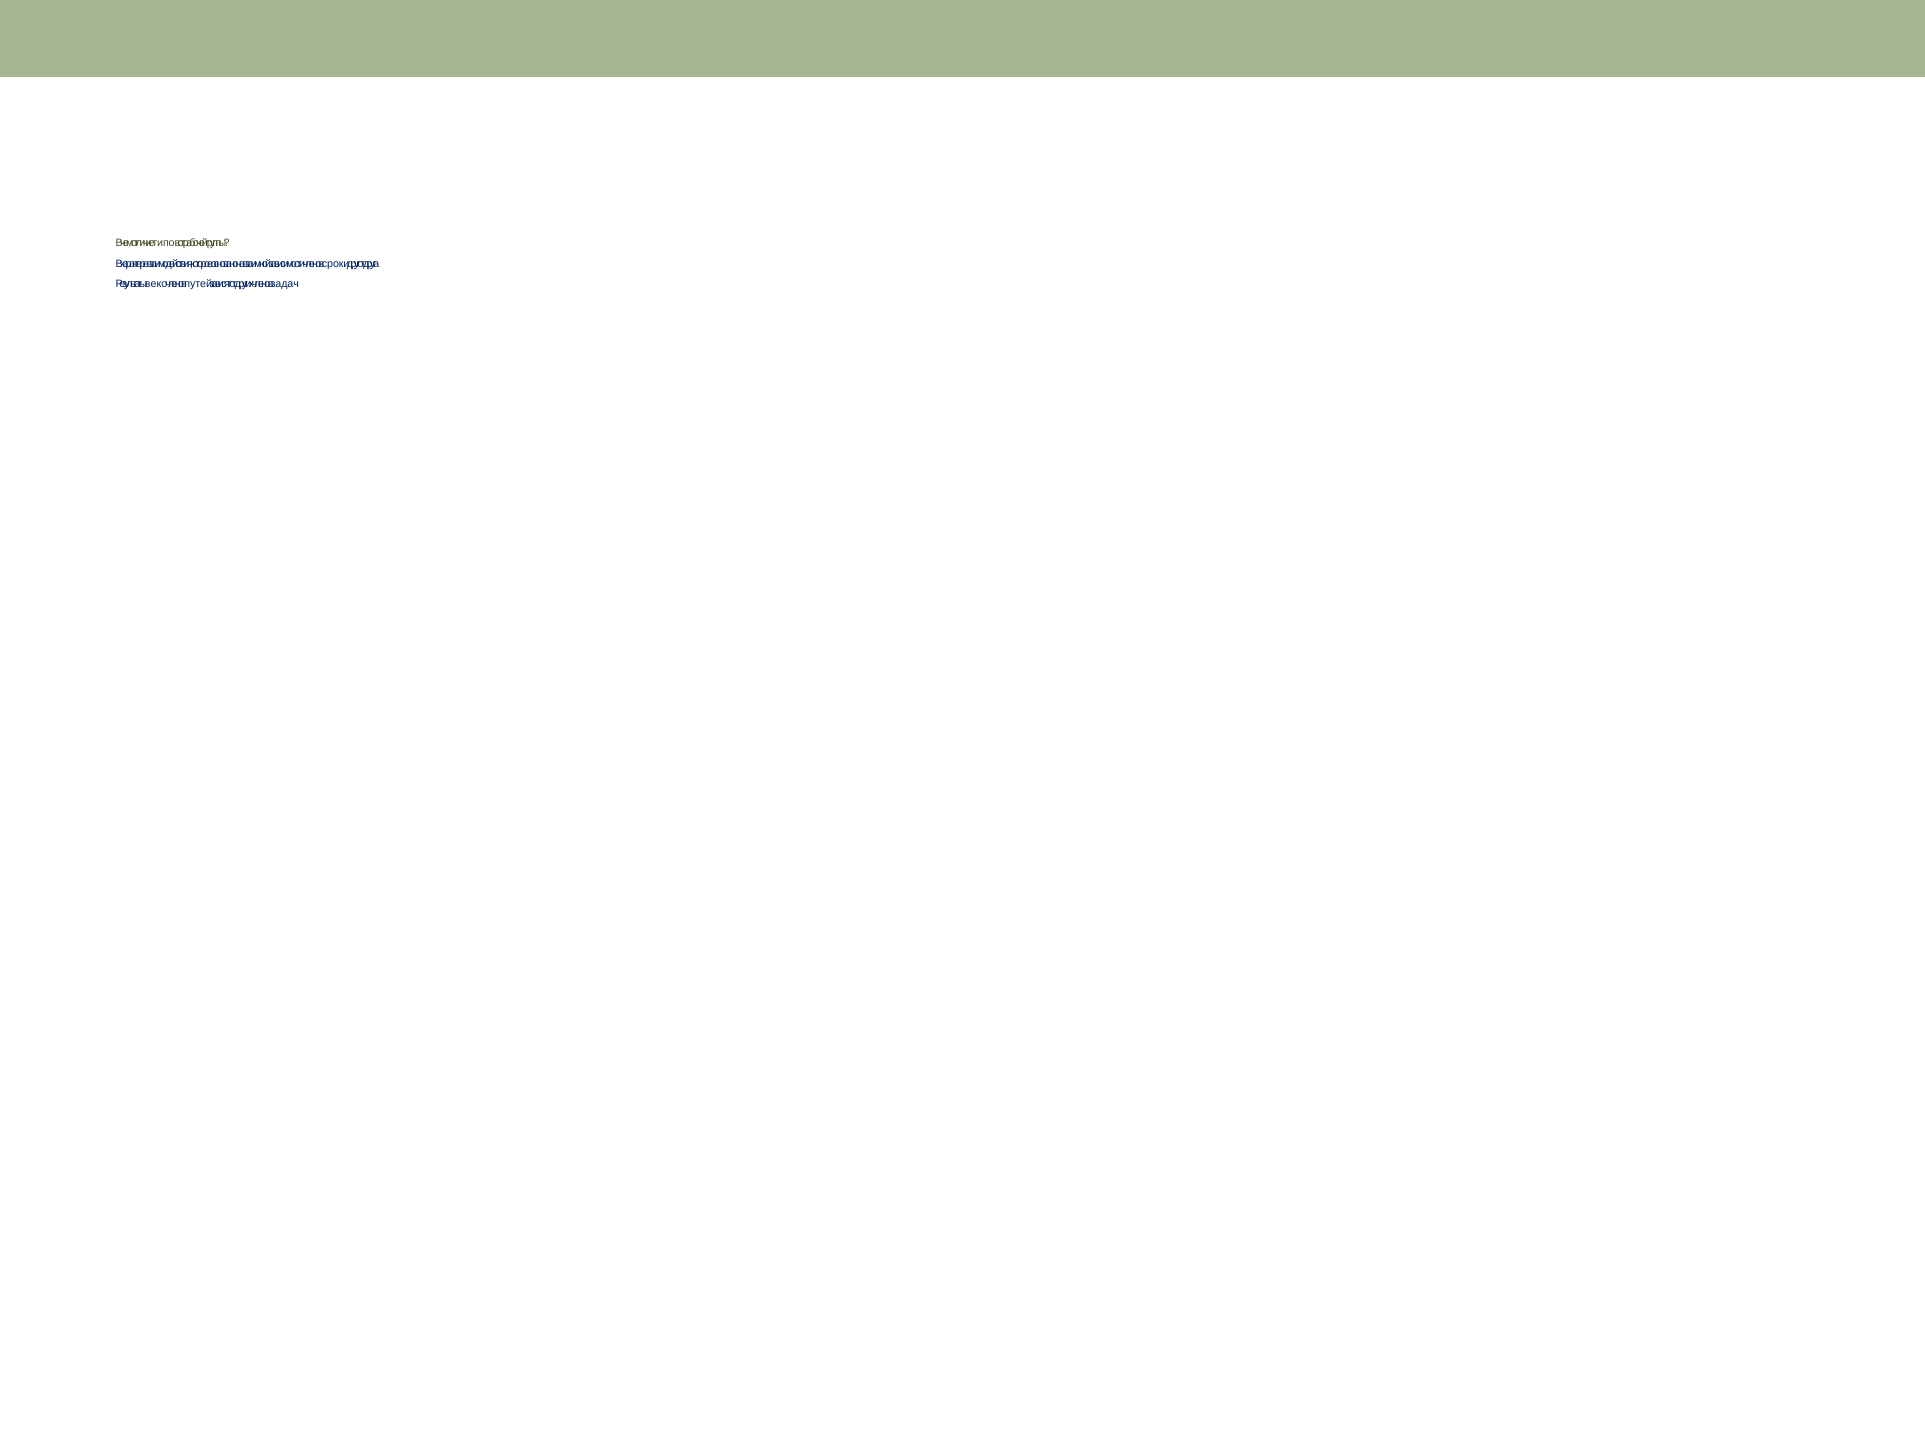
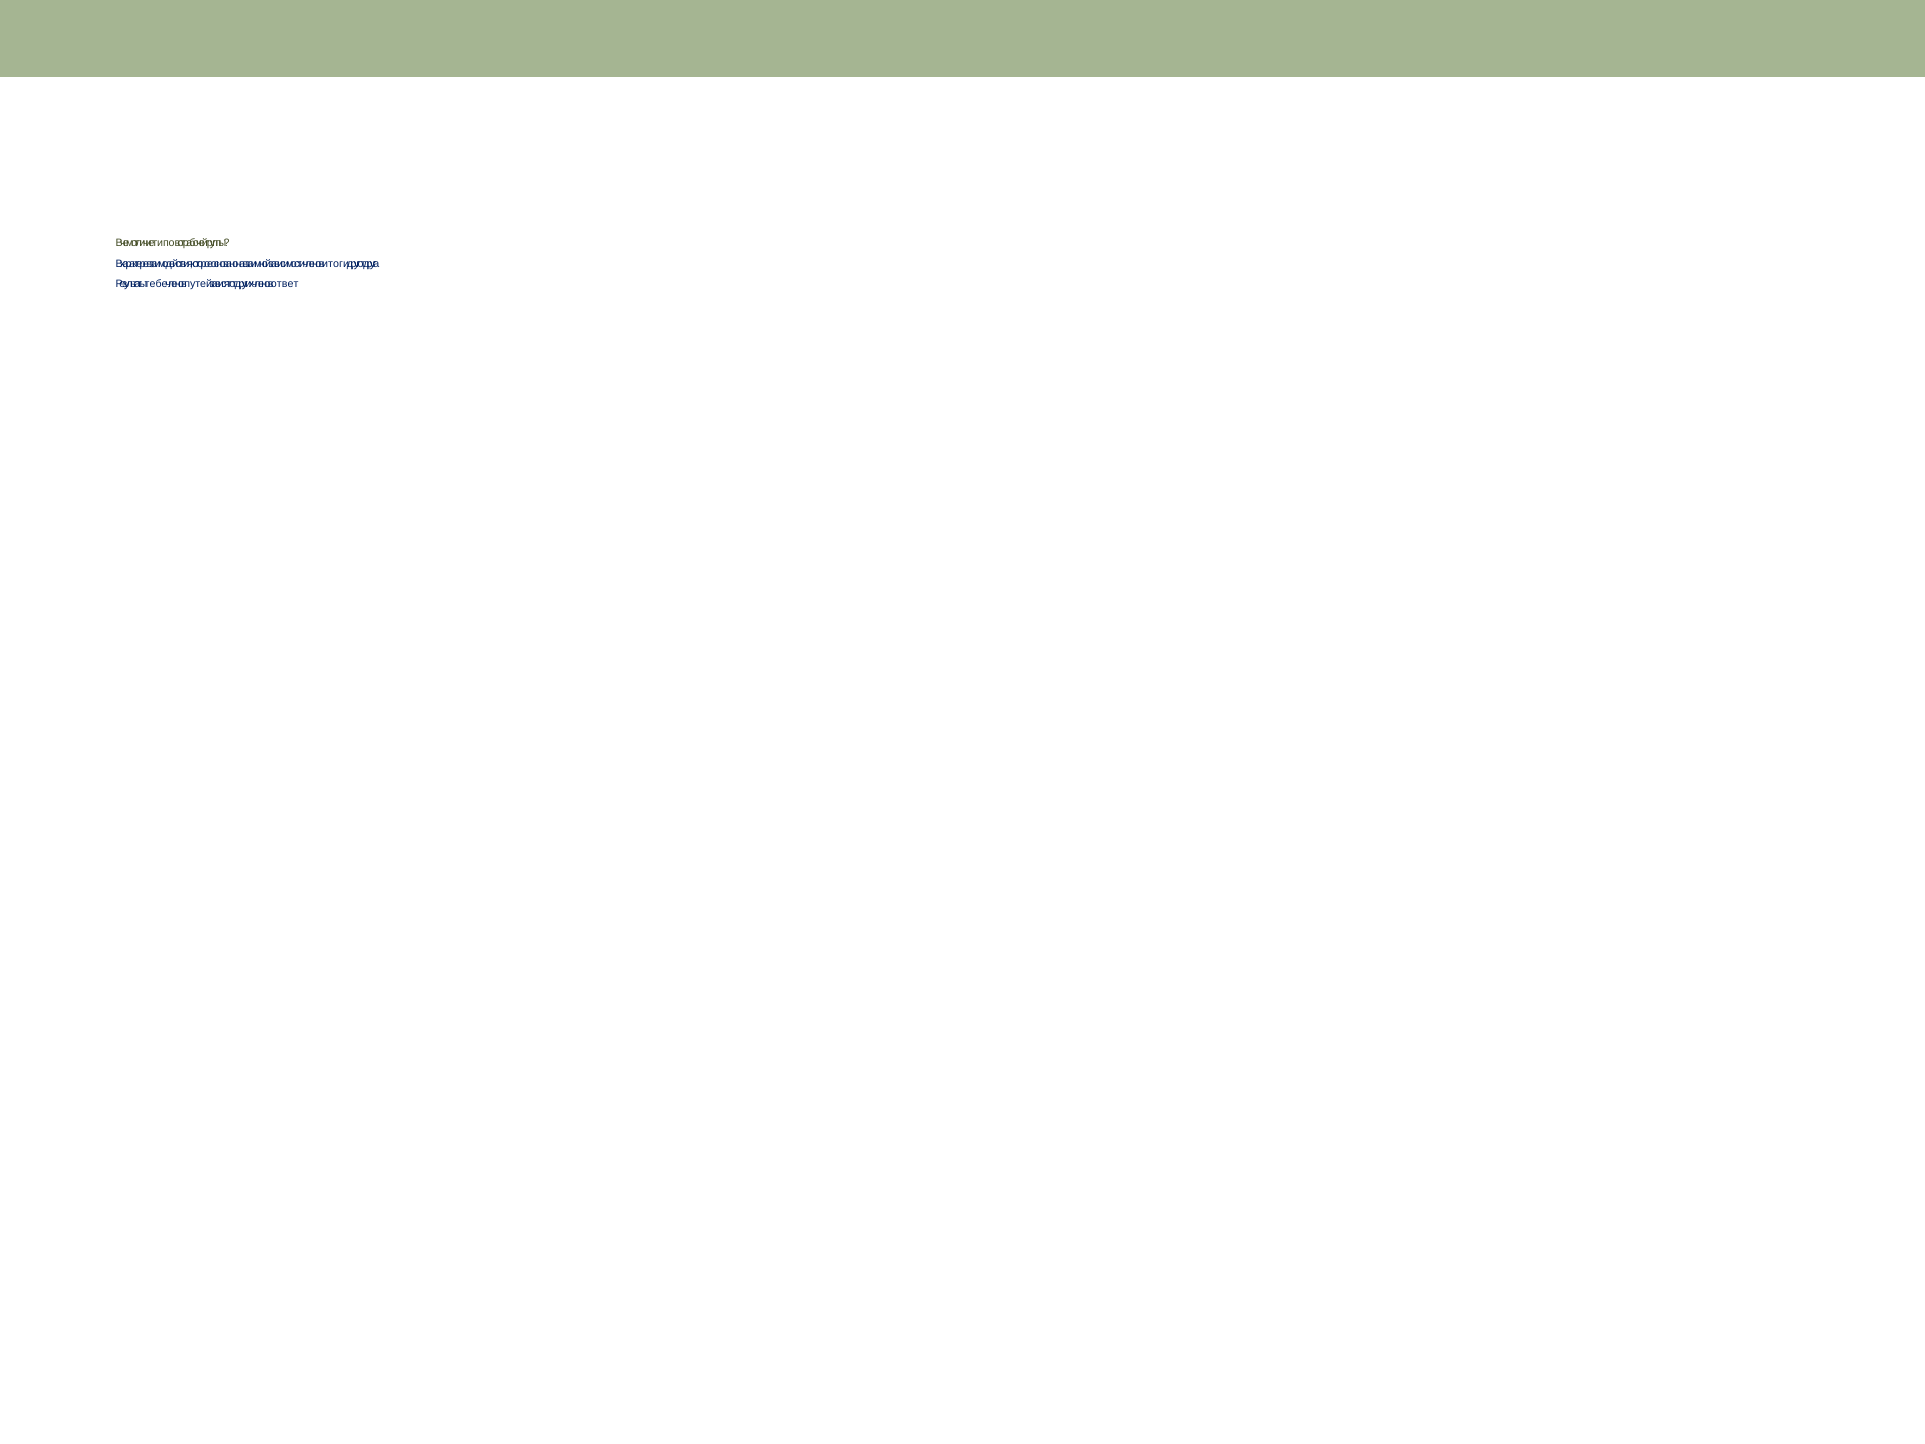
сроки: сроки -> итоги
веко: веко -> тебе
задач: задач -> ответ
